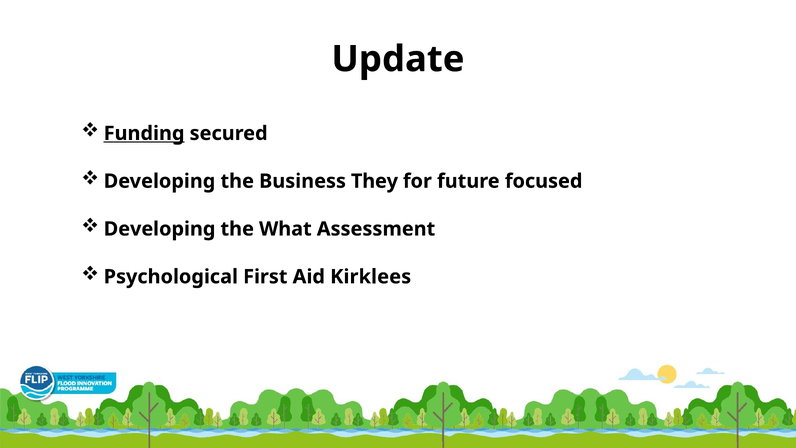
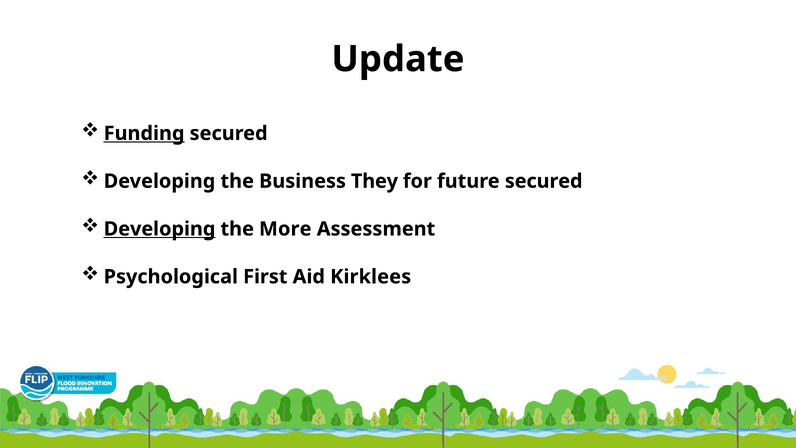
future focused: focused -> secured
Developing at (160, 229) underline: none -> present
What: What -> More
